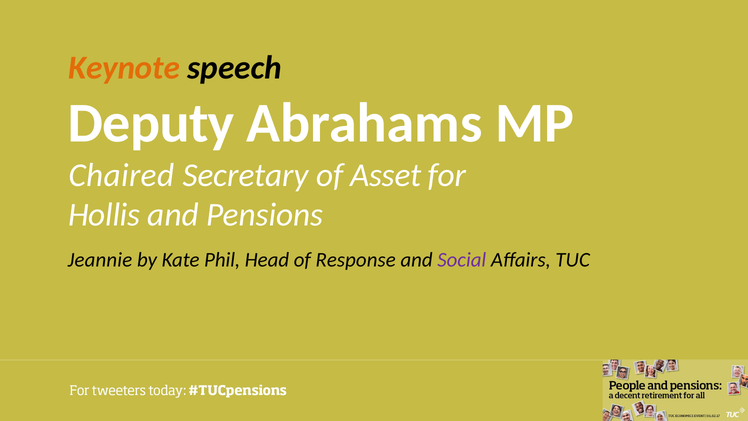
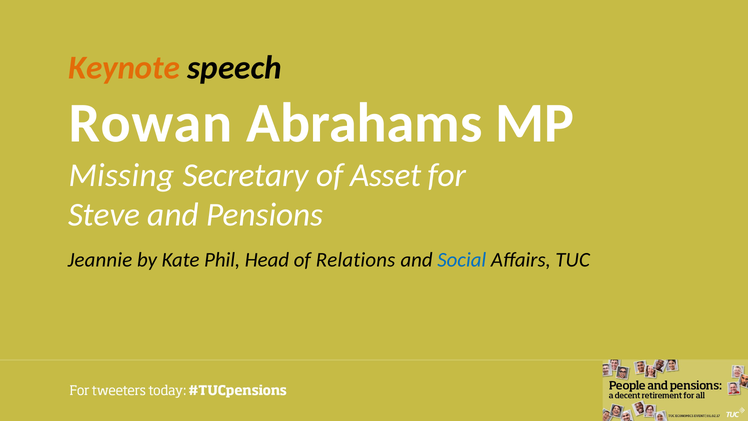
Deputy: Deputy -> Rowan
Chaired: Chaired -> Missing
Hollis: Hollis -> Steve
Response: Response -> Relations
Social colour: purple -> blue
